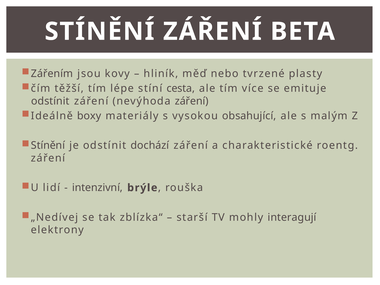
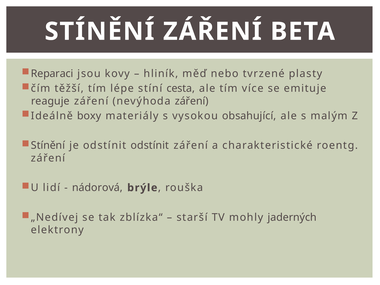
Zářením: Zářením -> Reparaci
odstínit at (50, 101): odstínit -> reaguje
odstínit dochází: dochází -> odstínit
intenzivní: intenzivní -> nádorová
interagují: interagují -> jaderných
